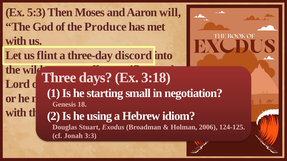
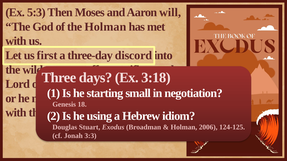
the Produce: Produce -> Holman
flint: flint -> first
